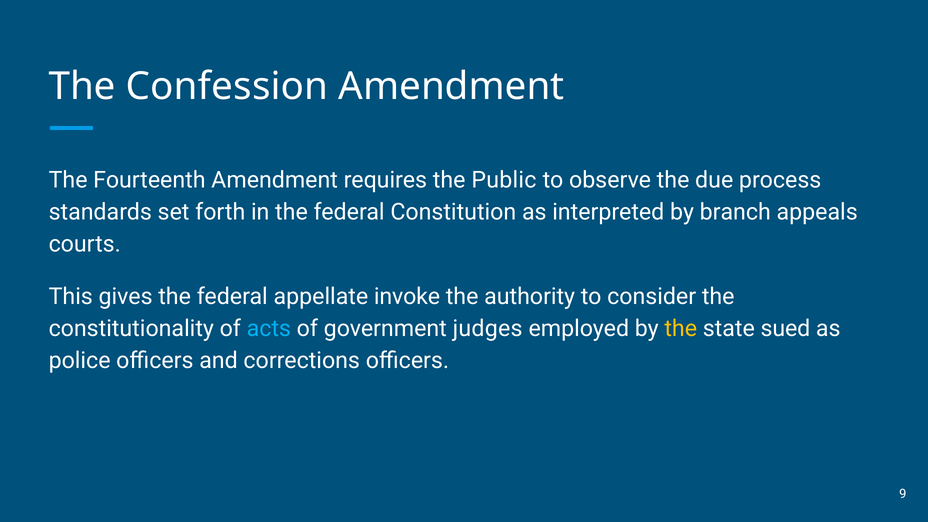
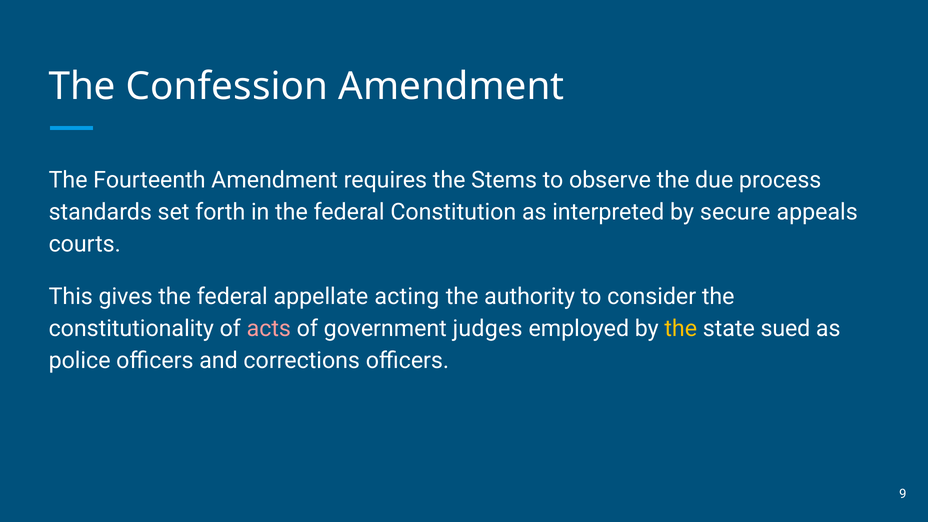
Public: Public -> Stems
branch: branch -> secure
invoke: invoke -> acting
acts colour: light blue -> pink
